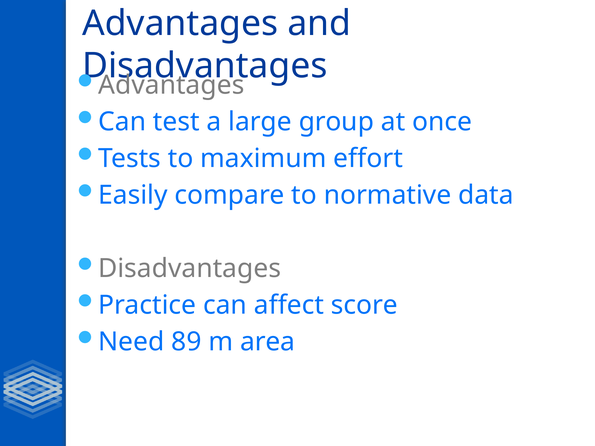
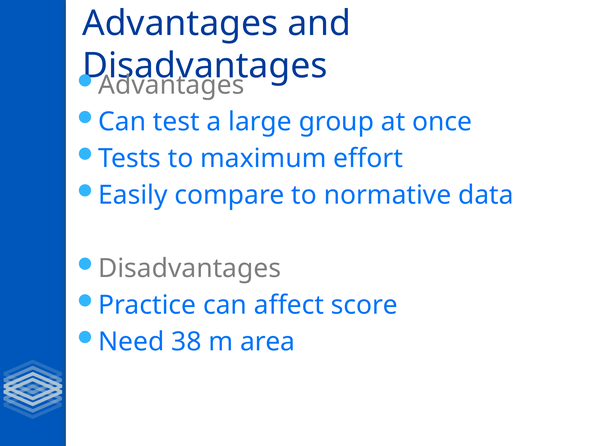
89: 89 -> 38
